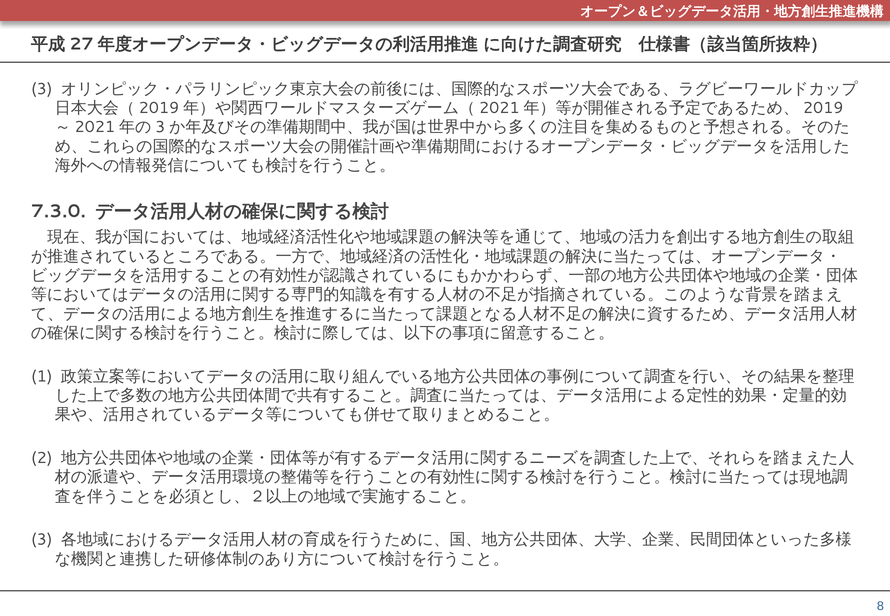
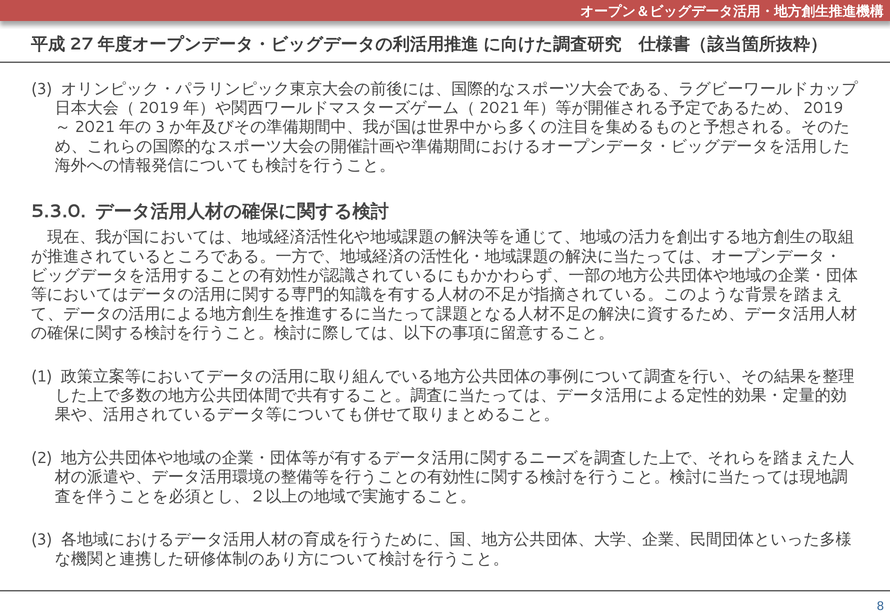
7.3.0: 7.3.0 -> 5.3.0
